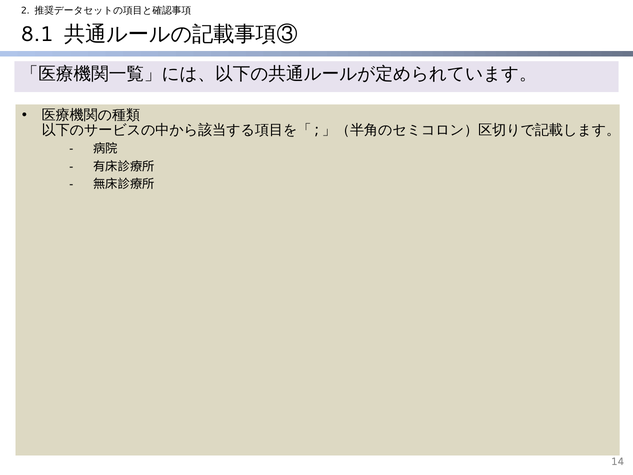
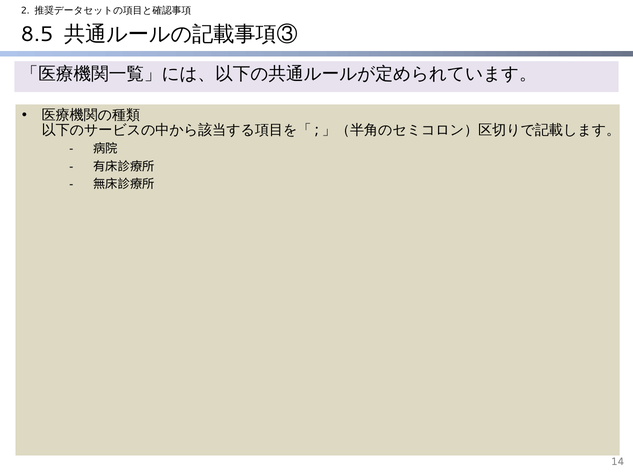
8.1: 8.1 -> 8.5
